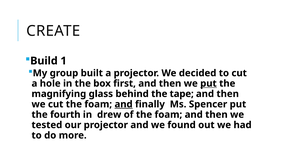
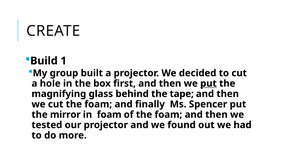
and at (124, 104) underline: present -> none
fourth: fourth -> mirror
in drew: drew -> foam
